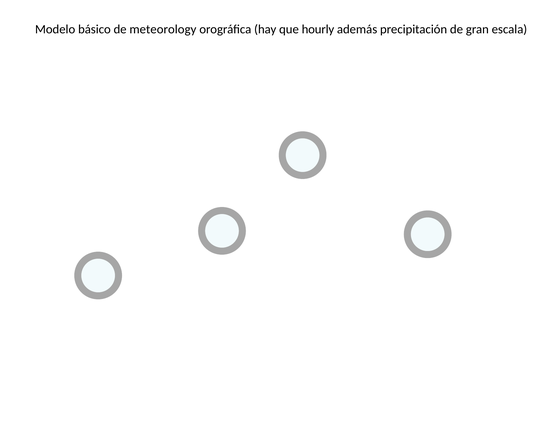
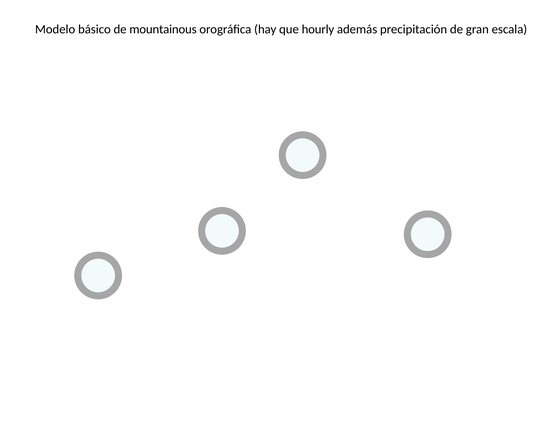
meteorology: meteorology -> mountainous
